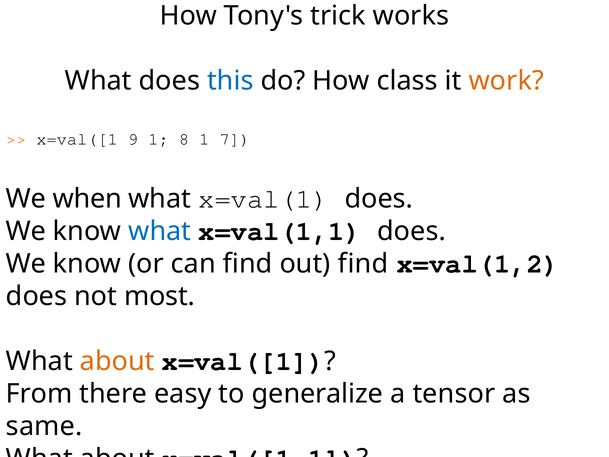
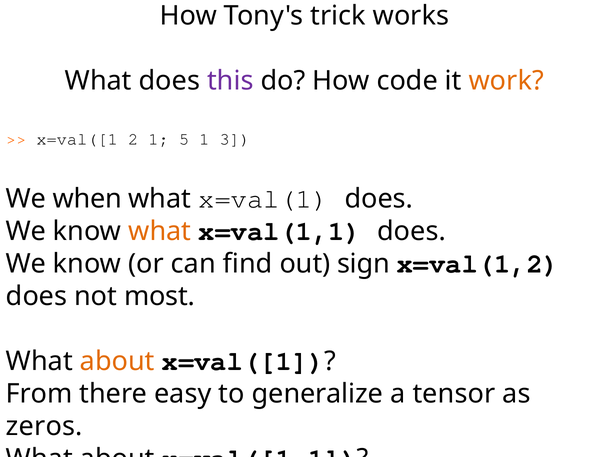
this colour: blue -> purple
class: class -> code
9: 9 -> 2
8: 8 -> 5
7: 7 -> 3
what at (160, 231) colour: blue -> orange
out find: find -> sign
same: same -> zeros
